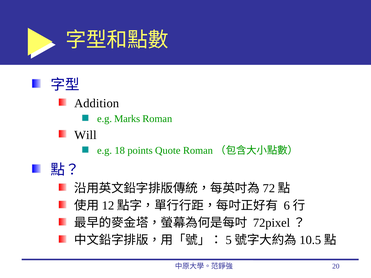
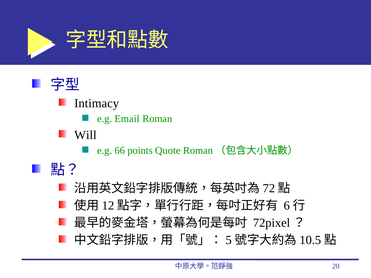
Addition: Addition -> Intimacy
Marks: Marks -> Email
18: 18 -> 66
